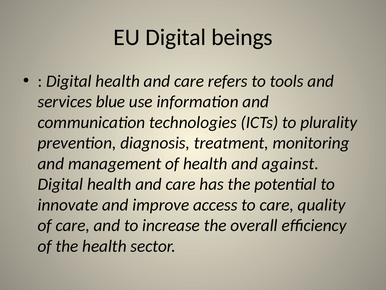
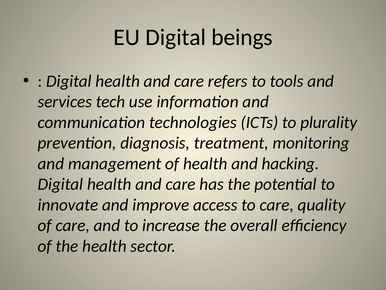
blue: blue -> tech
against: against -> hacking
